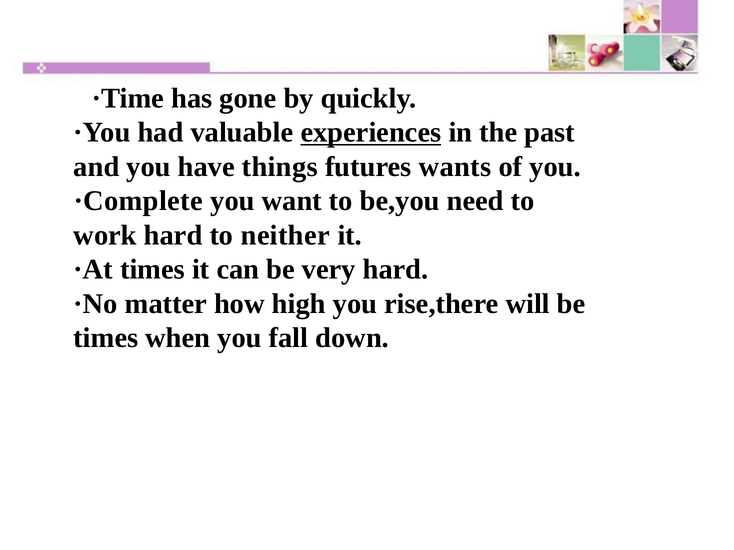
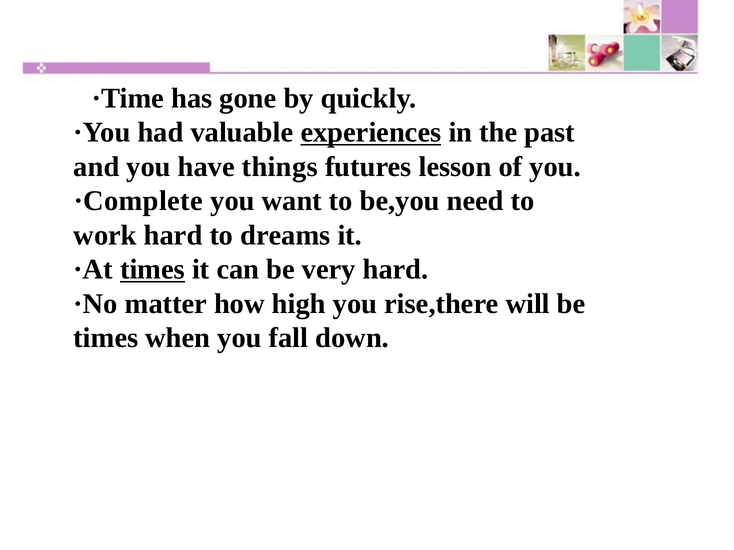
wants: wants -> lesson
neither: neither -> dreams
times at (152, 270) underline: none -> present
